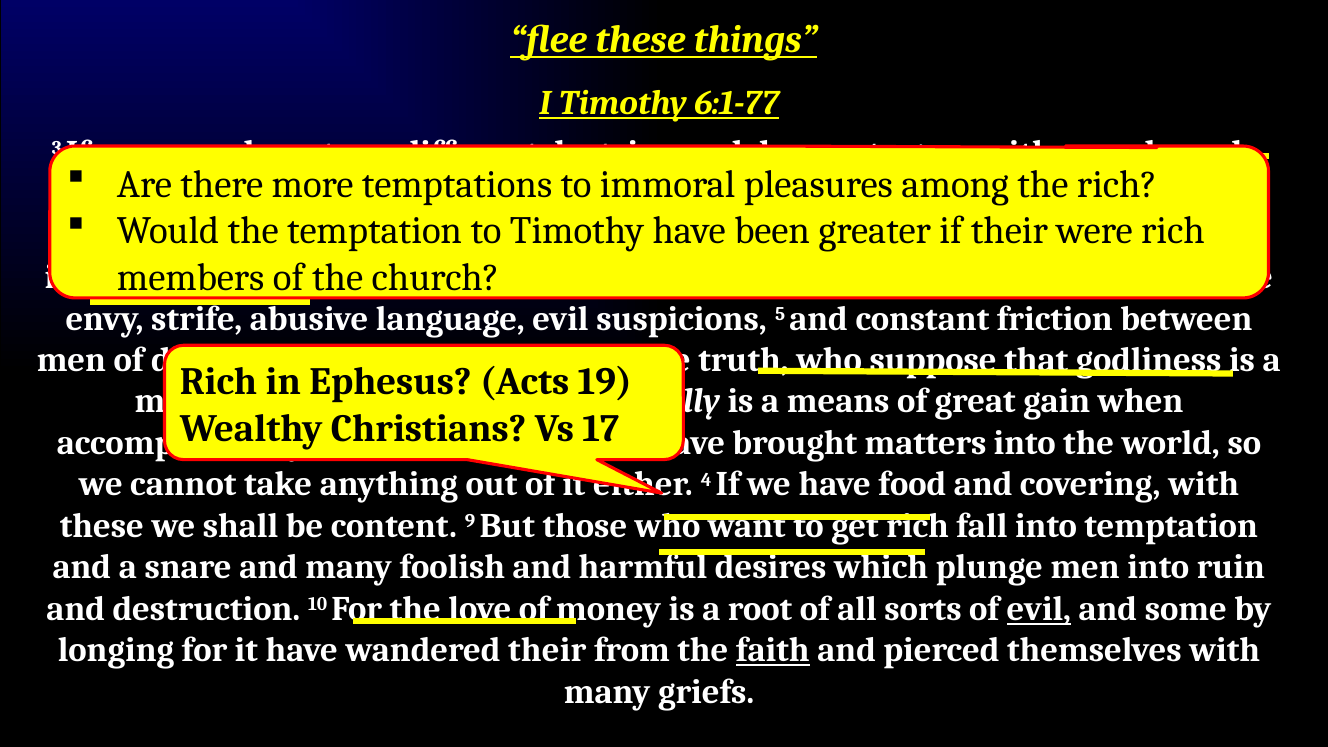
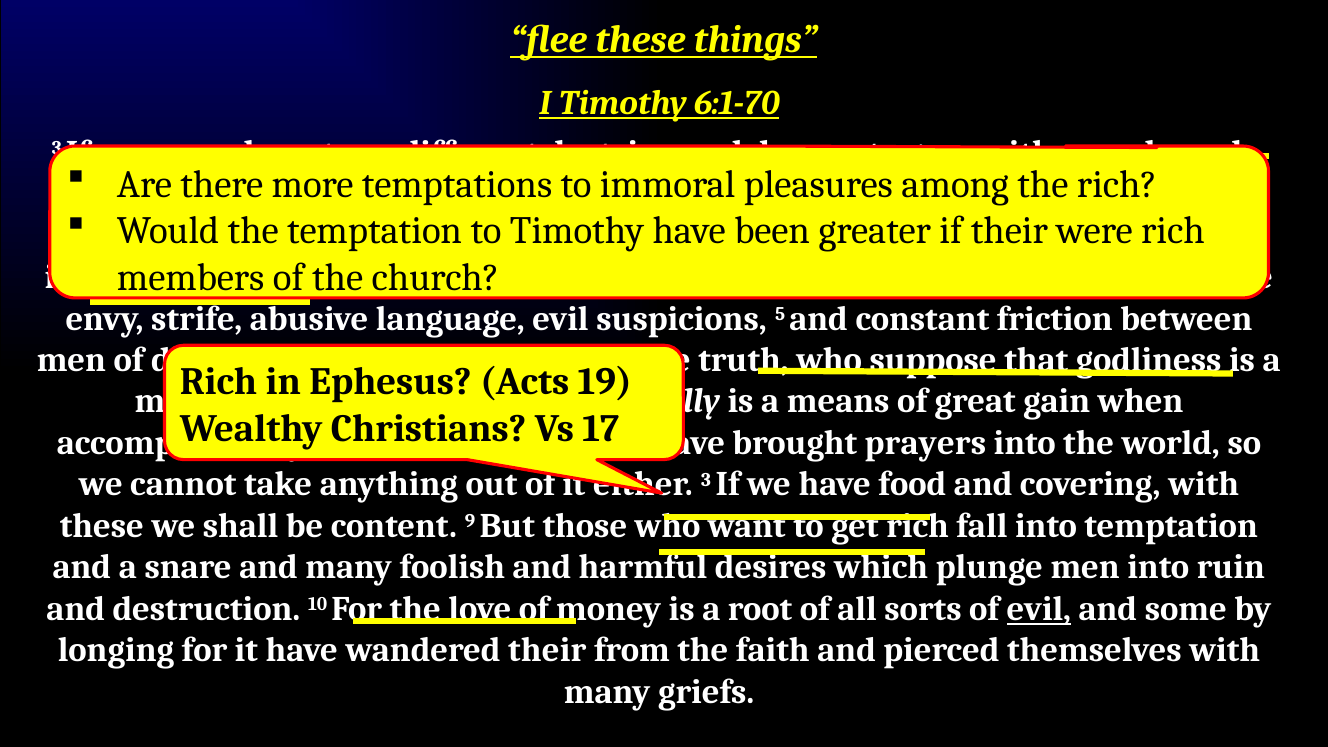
6:1-77: 6:1-77 -> 6:1-70
matters: matters -> prayers
4 at (706, 480): 4 -> 3
faith underline: present -> none
